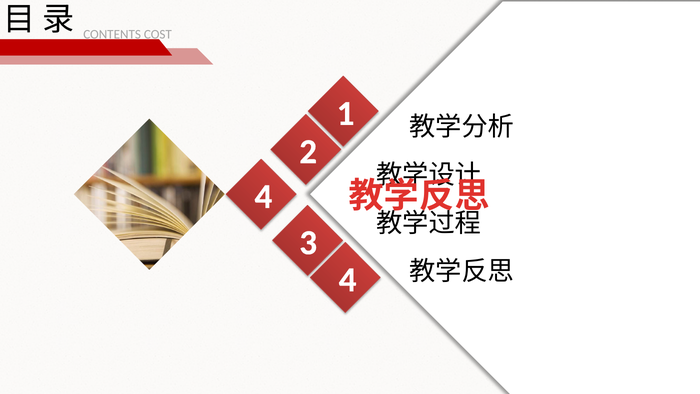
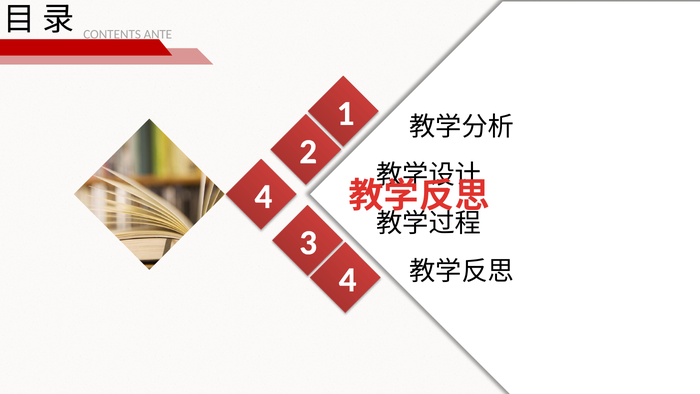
COST: COST -> ANTE
